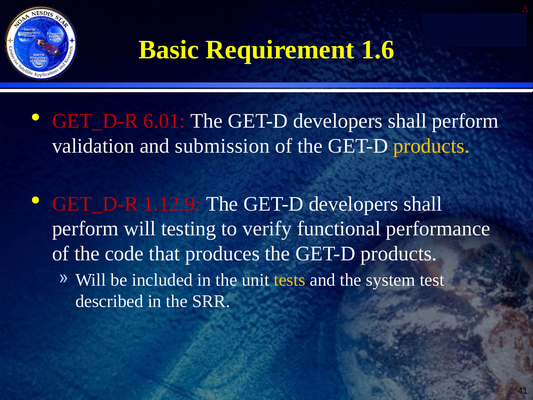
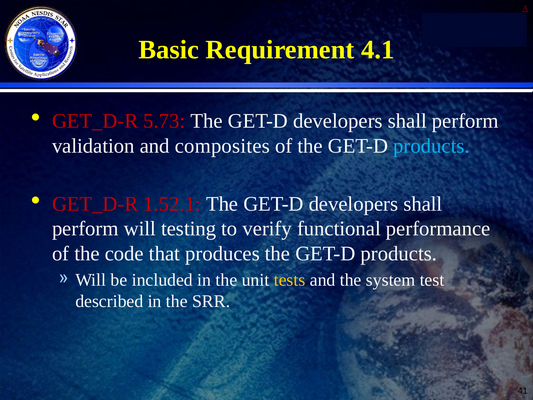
1.6: 1.6 -> 4.1
6.01: 6.01 -> 5.73
submission: submission -> composites
products at (431, 146) colour: yellow -> light blue
1.12.9: 1.12.9 -> 1.52.1
